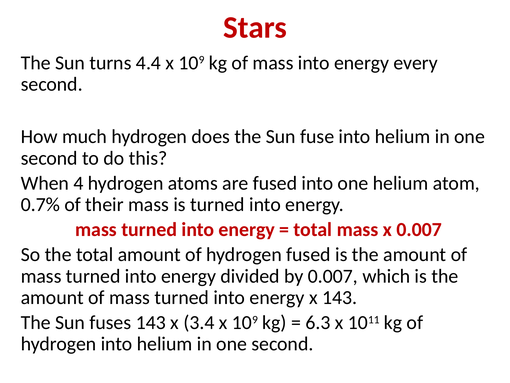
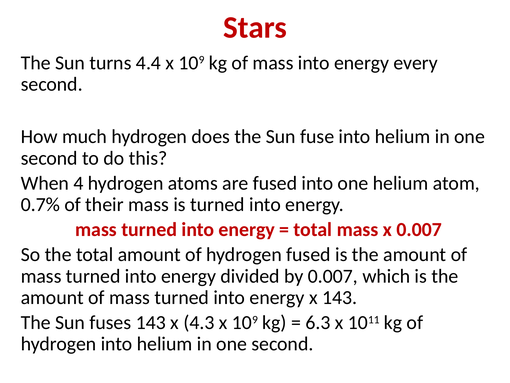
3.4: 3.4 -> 4.3
